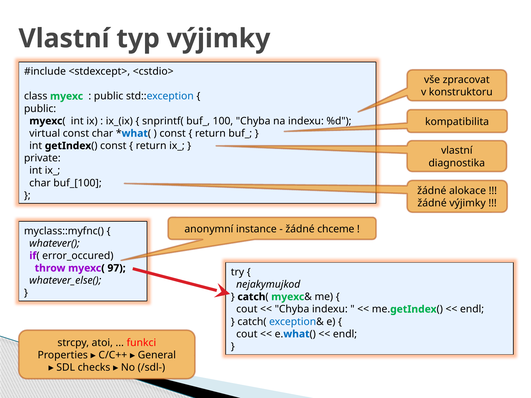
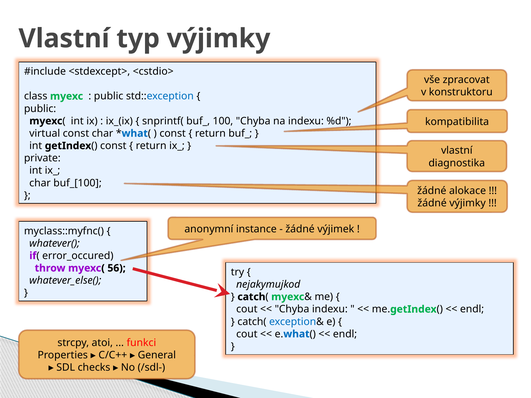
chceme: chceme -> výjimek
97: 97 -> 56
